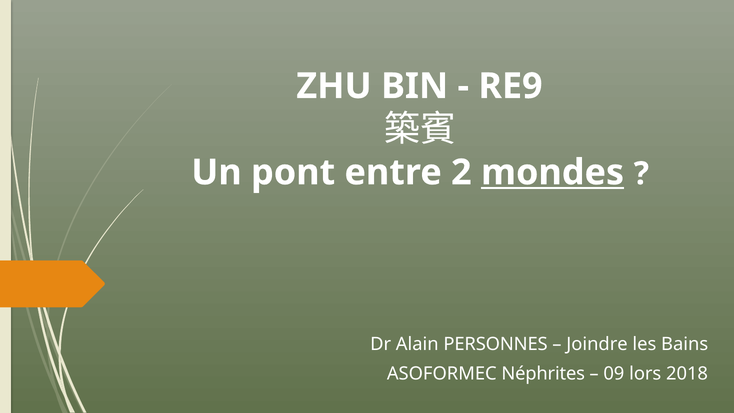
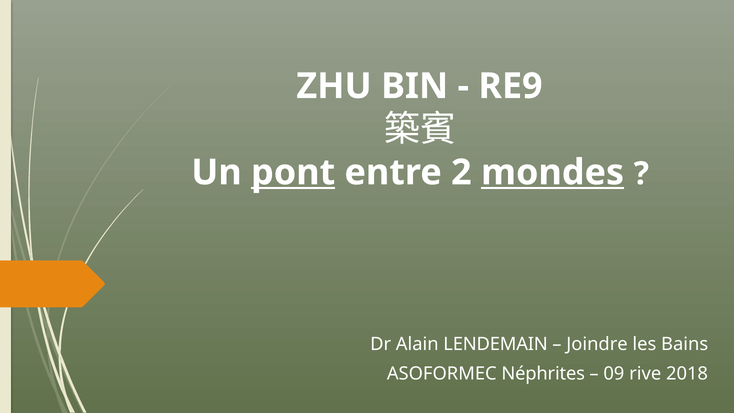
pont underline: none -> present
PERSONNES: PERSONNES -> LENDEMAIN
lors: lors -> rive
